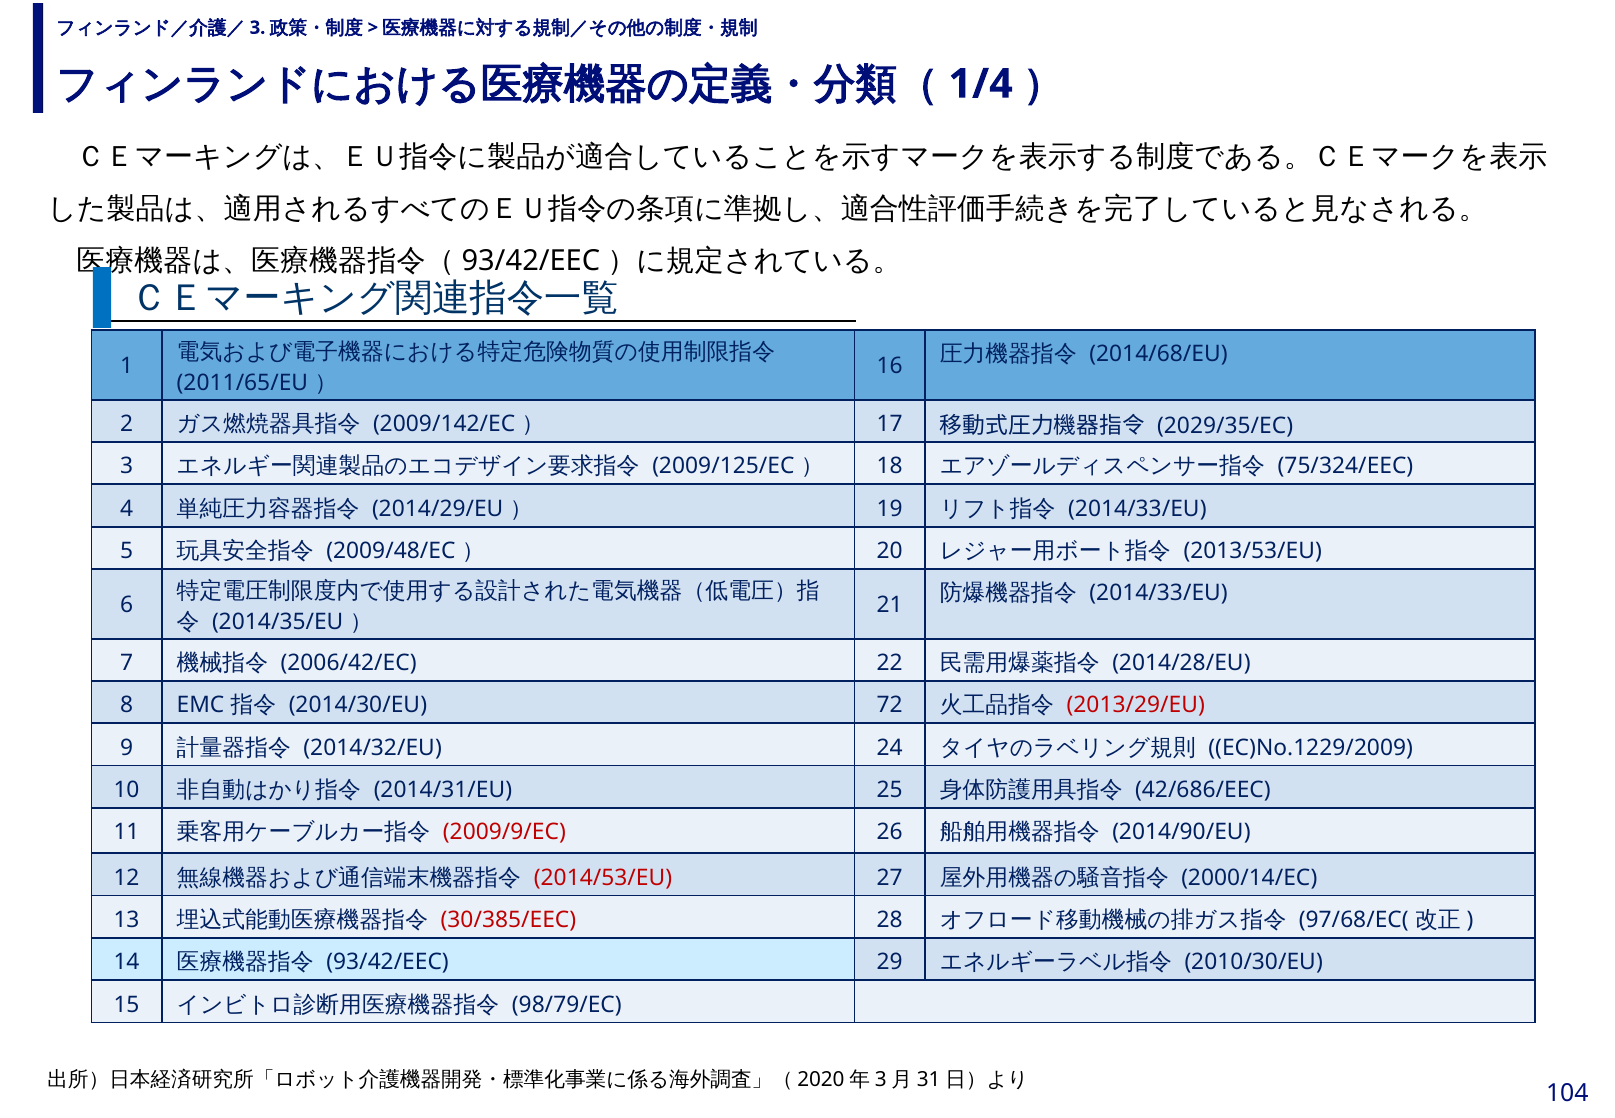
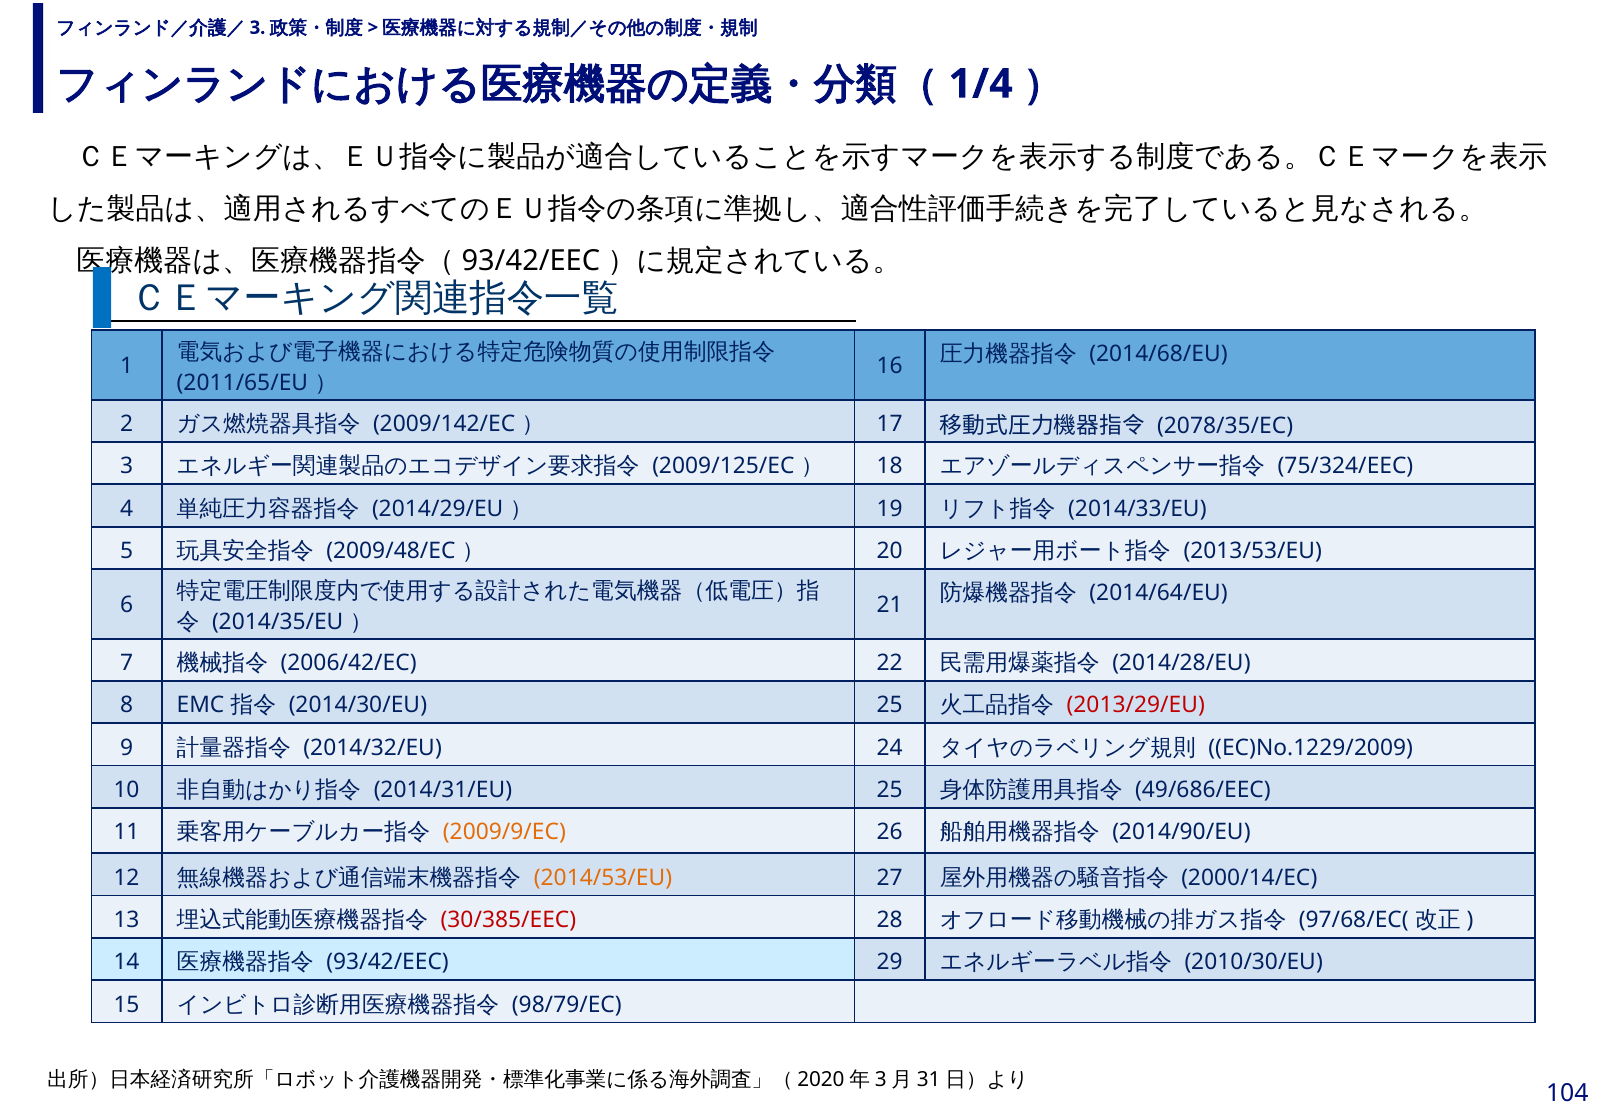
2029/35/EC: 2029/35/EC -> 2078/35/EC
2014/33/EU at (1159, 593): 2014/33/EU -> 2014/64/EU
2014/30/EU 72: 72 -> 25
42/686/EEC: 42/686/EEC -> 49/686/EEC
2009/9/EC colour: red -> orange
2014/53/EU colour: red -> orange
